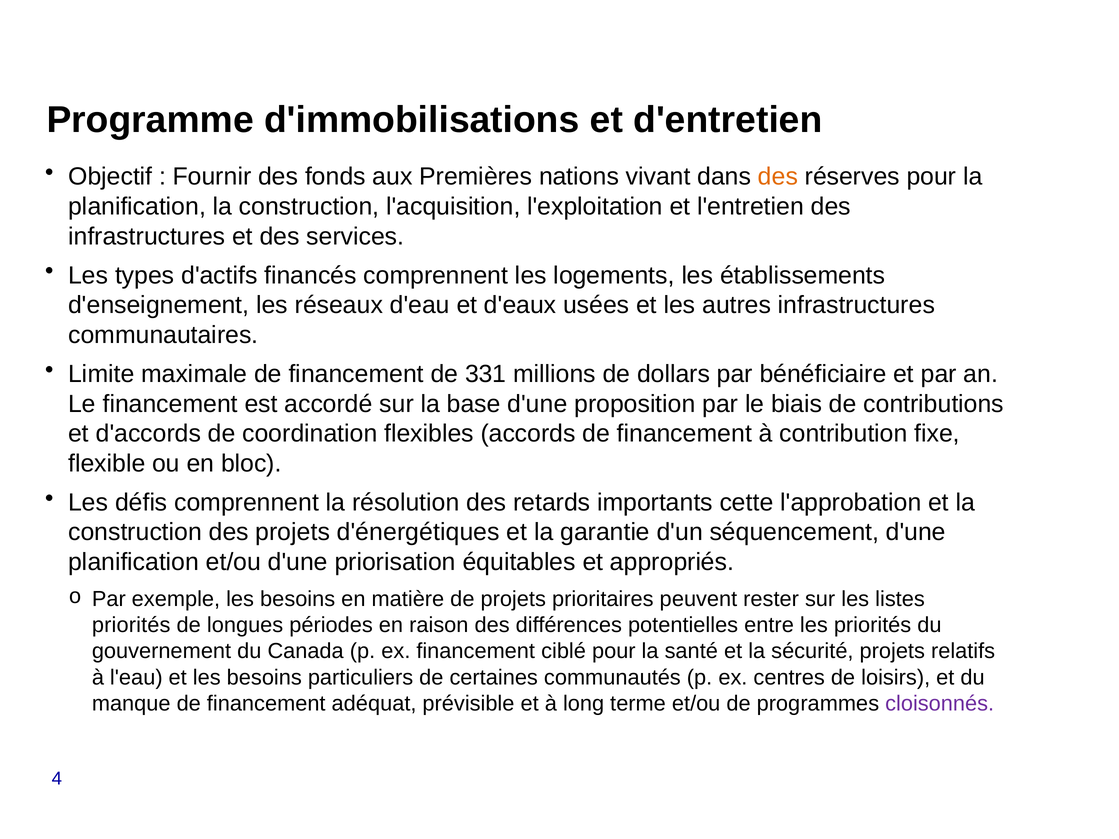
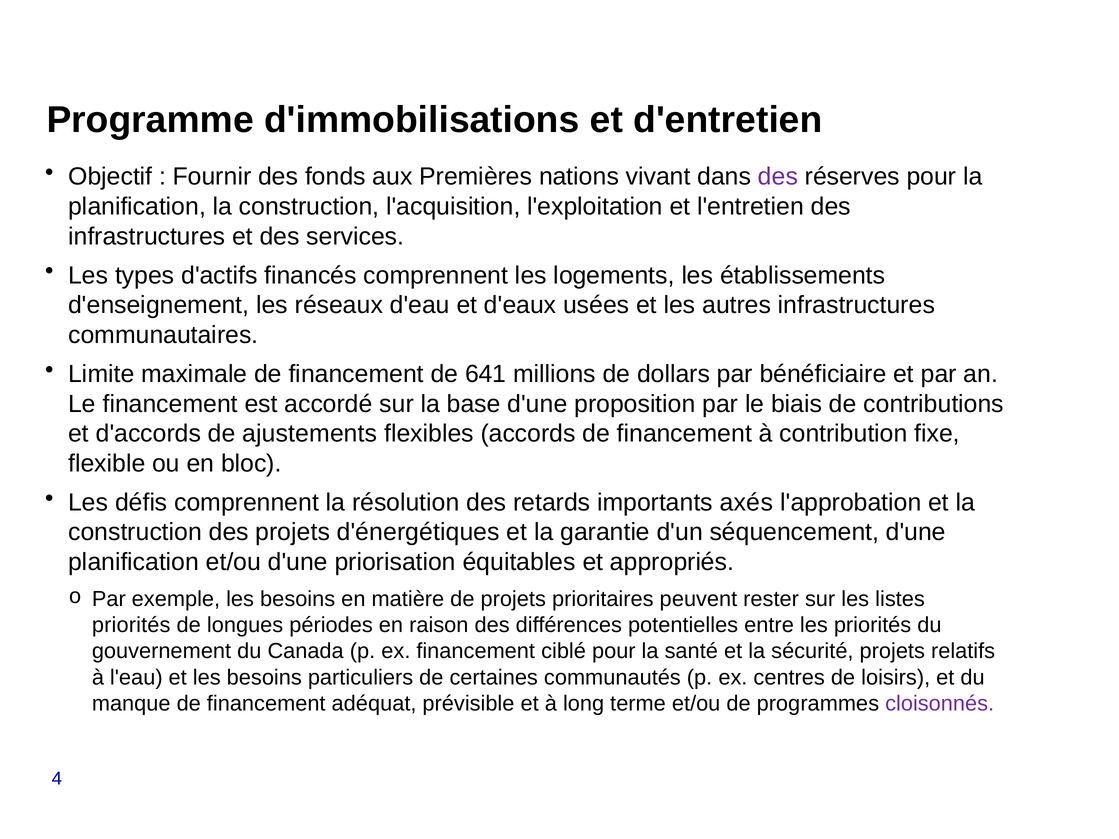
des at (778, 177) colour: orange -> purple
331: 331 -> 641
coordination: coordination -> ajustements
cette: cette -> axés
